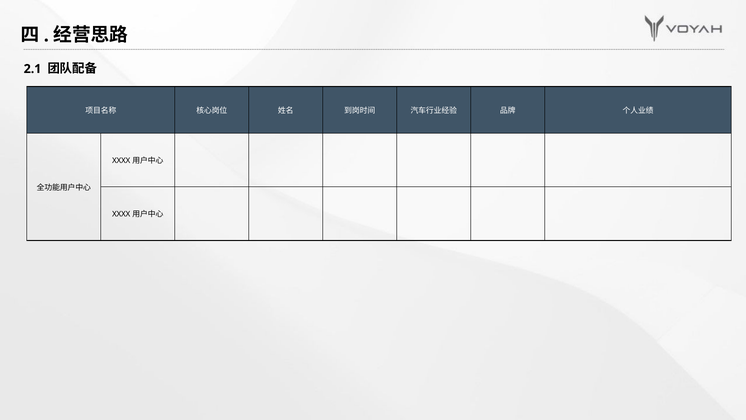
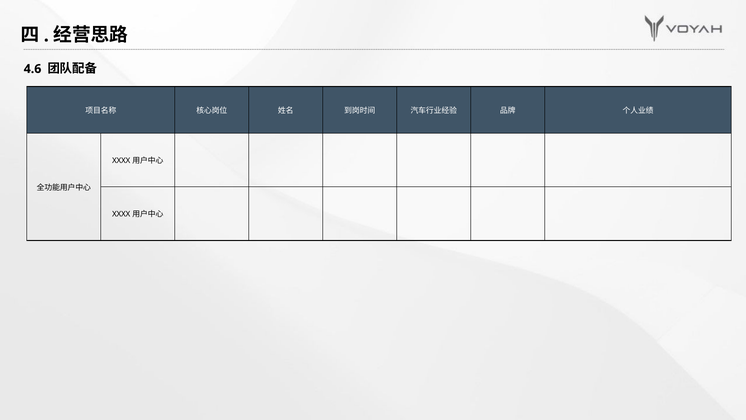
2.1: 2.1 -> 4.6
